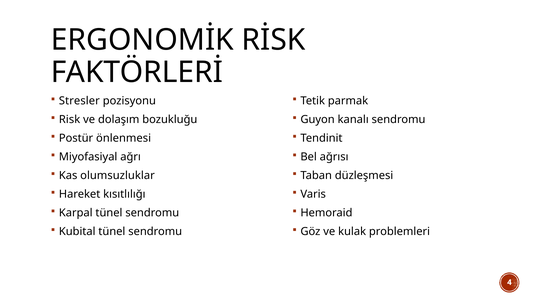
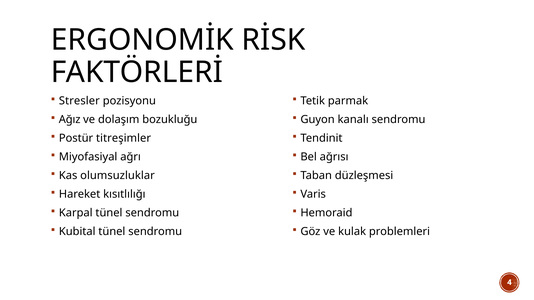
Risk: Risk -> Ağız
önlenmesi: önlenmesi -> titreşimler
